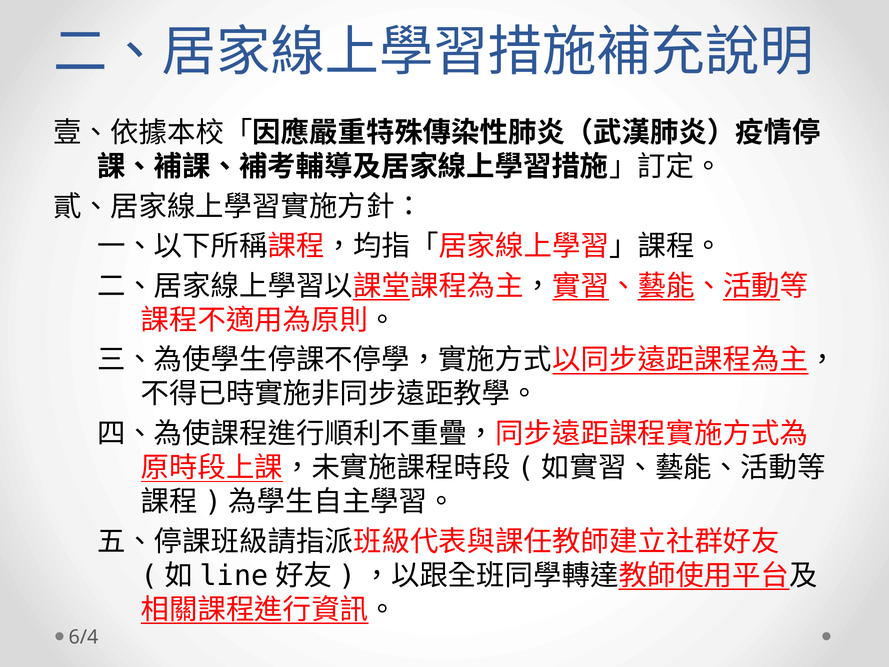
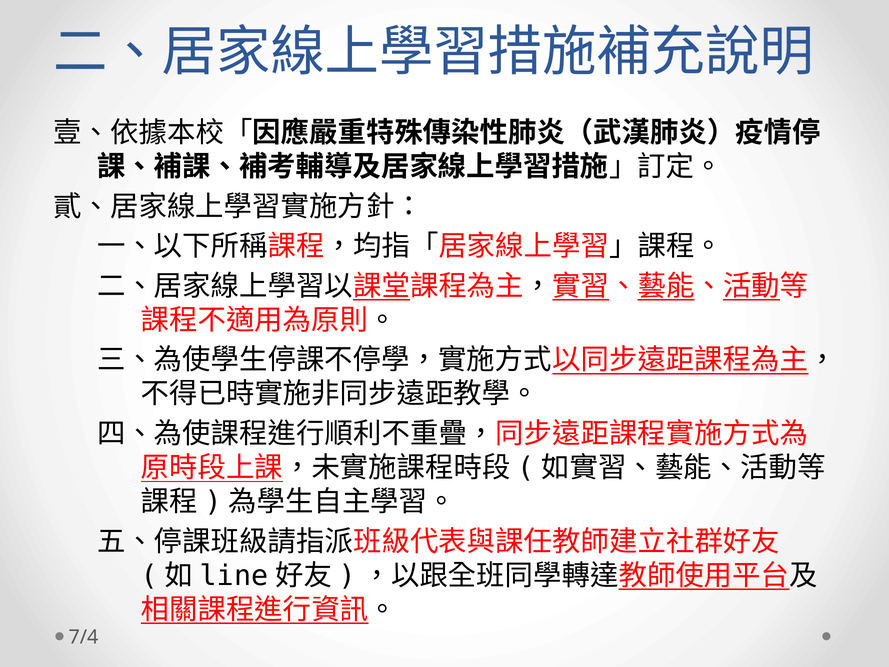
6/4: 6/4 -> 7/4
